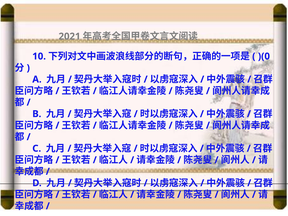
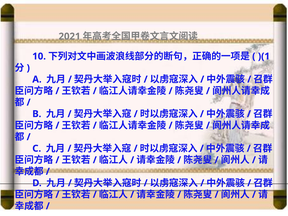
)(0: )(0 -> )(1
